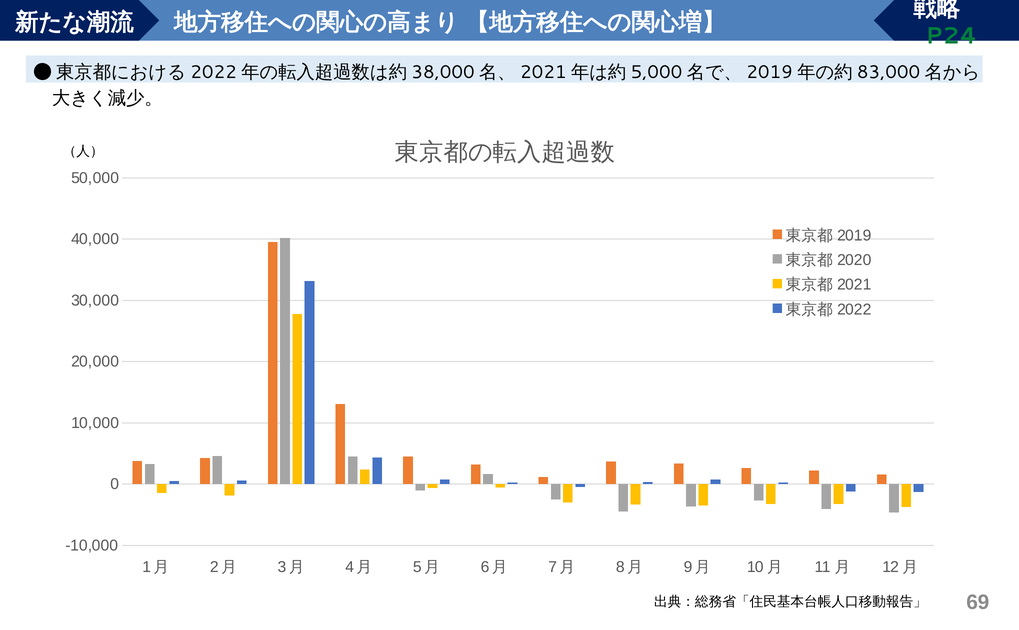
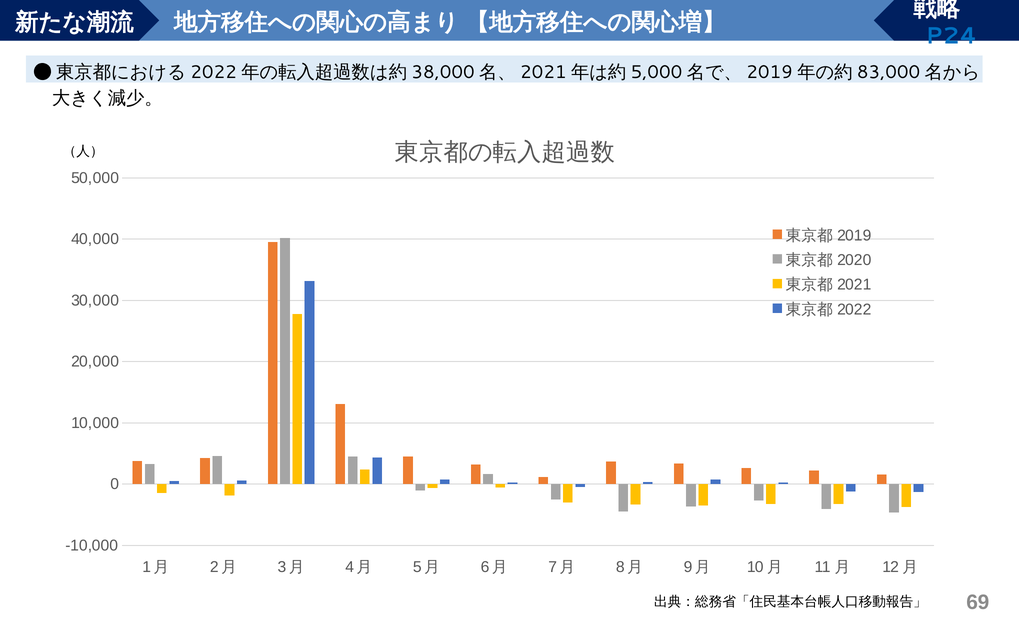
P24 colour: green -> blue
